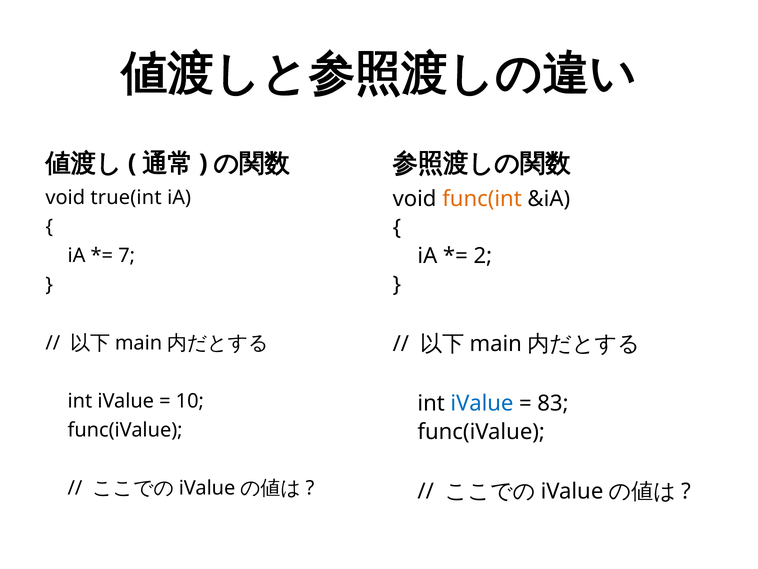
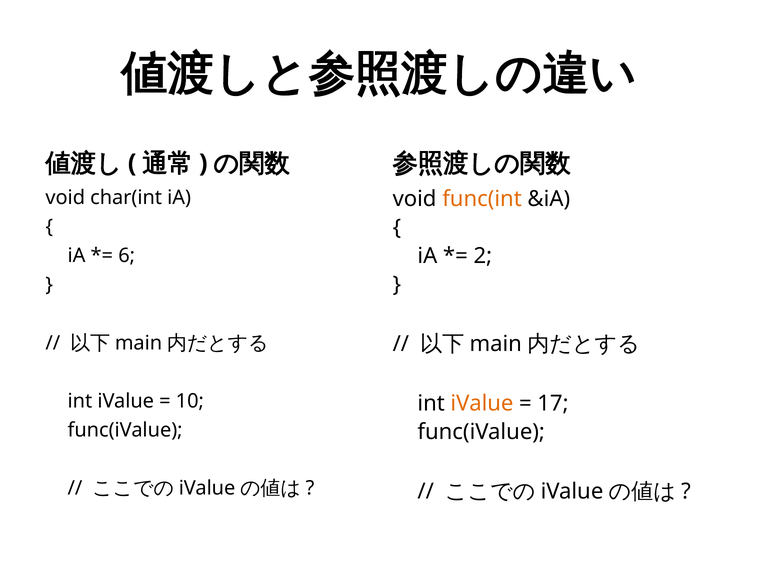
true(int: true(int -> char(int
7: 7 -> 6
iValue at (482, 403) colour: blue -> orange
83: 83 -> 17
